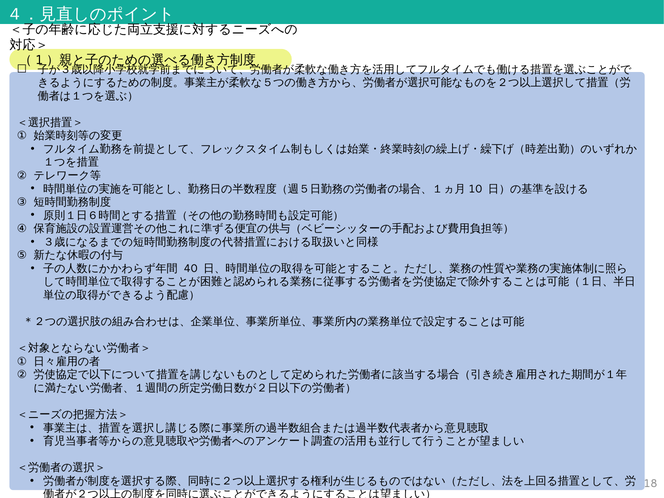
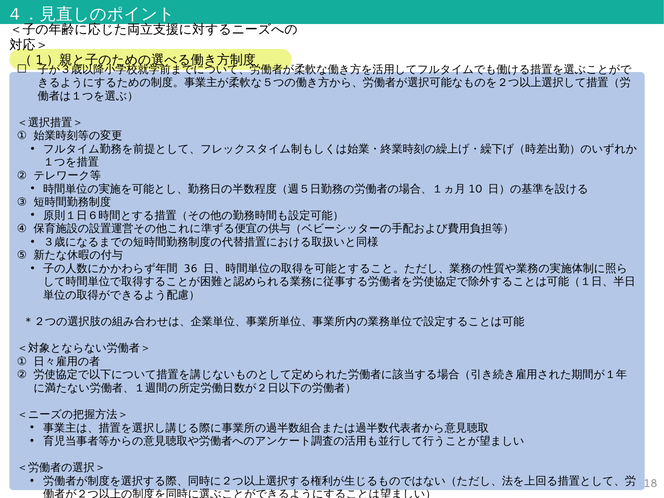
40: 40 -> 36
